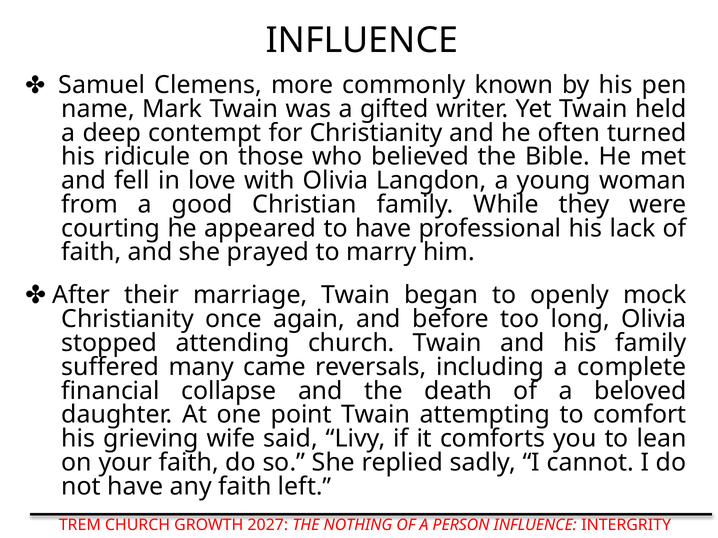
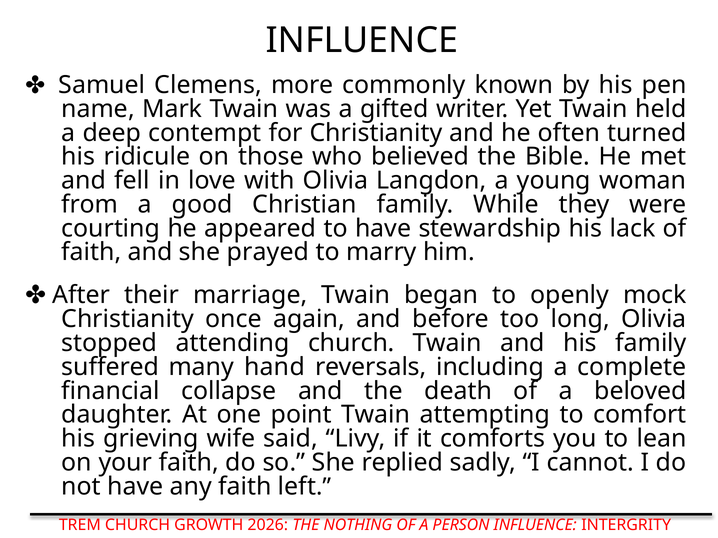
professional: professional -> stewardship
came: came -> hand
2027: 2027 -> 2026
